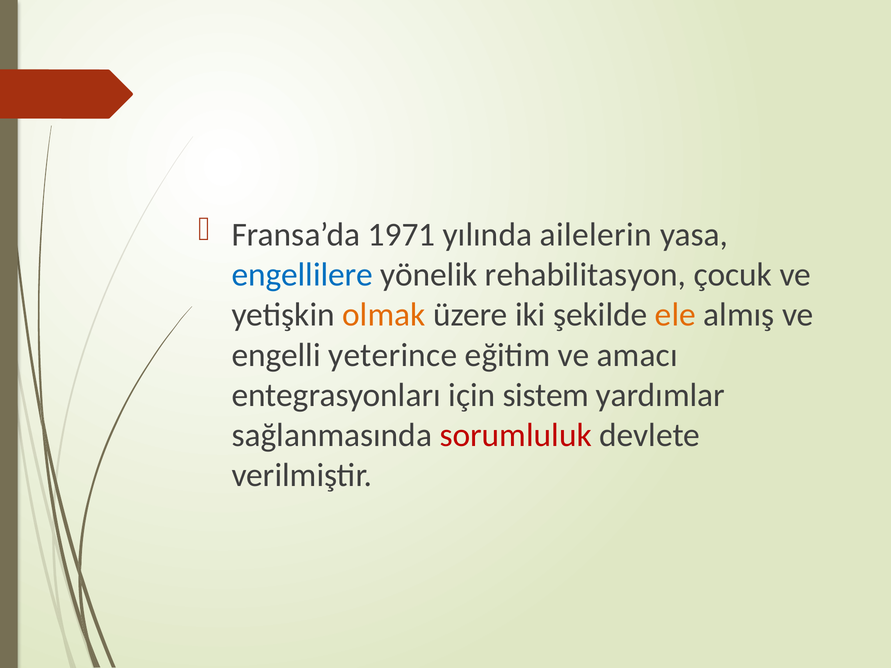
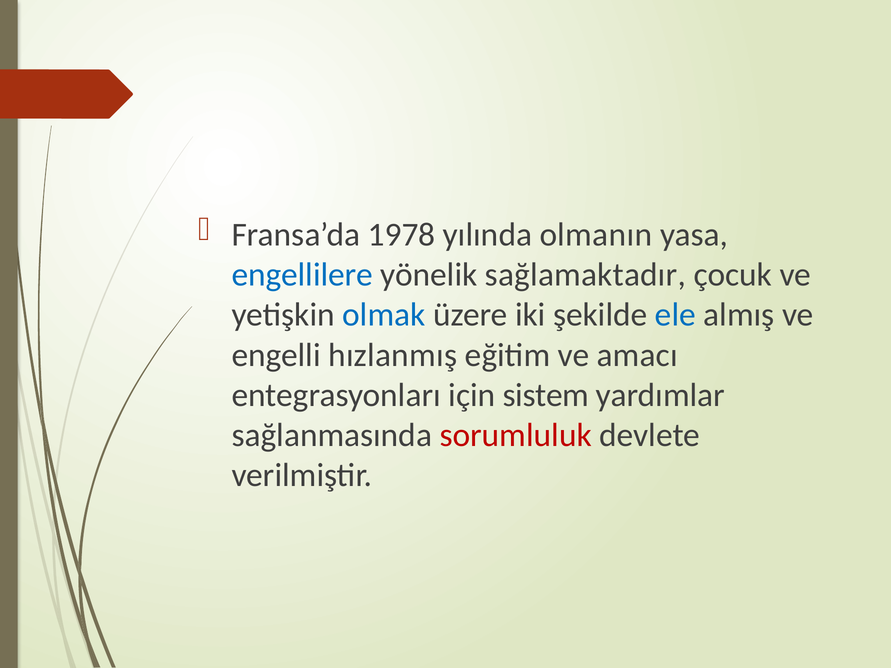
1971: 1971 -> 1978
ailelerin: ailelerin -> olmanın
rehabilitasyon: rehabilitasyon -> sağlamaktadır
olmak colour: orange -> blue
ele colour: orange -> blue
yeterince: yeterince -> hızlanmış
